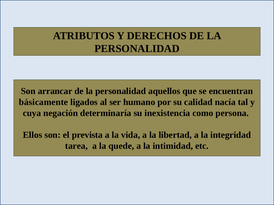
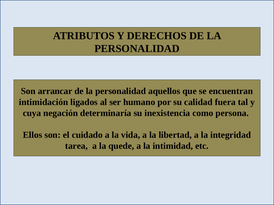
básicamente: básicamente -> intimidación
nacía: nacía -> fuera
prevista: prevista -> cuidado
